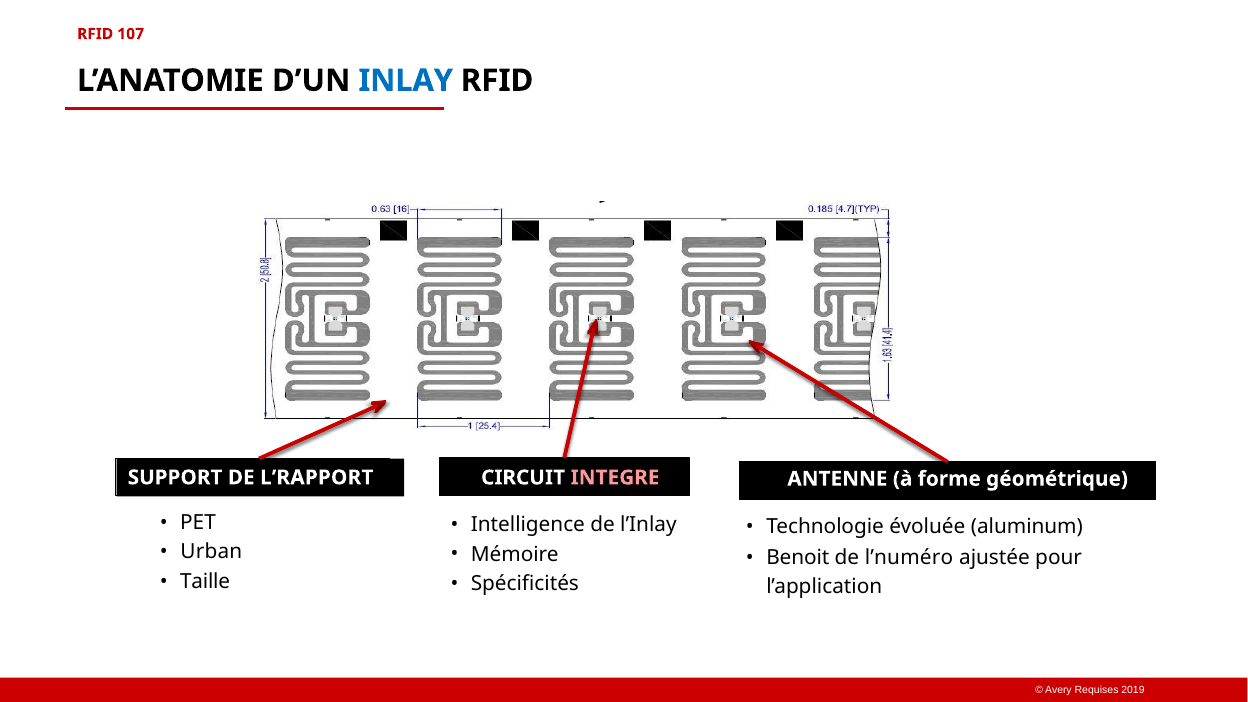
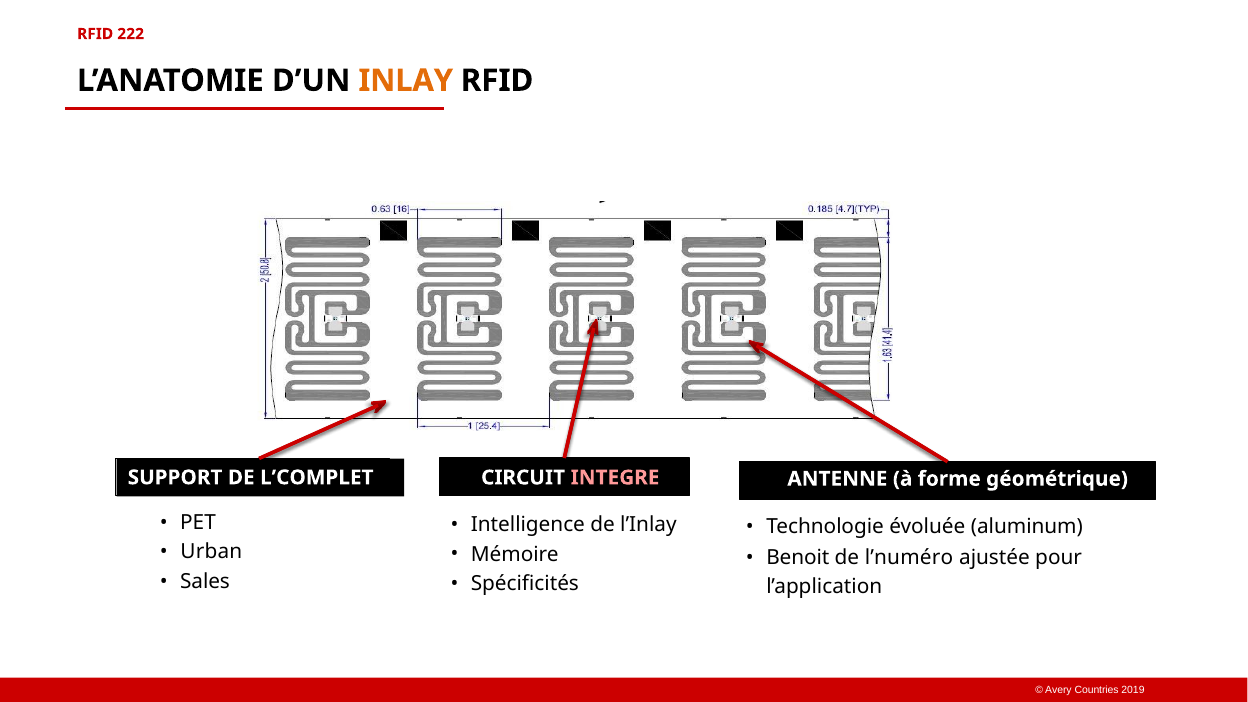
107: 107 -> 222
INLAY colour: blue -> orange
L’RAPPORT: L’RAPPORT -> L’COMPLET
Taille: Taille -> Sales
Requises: Requises -> Countries
